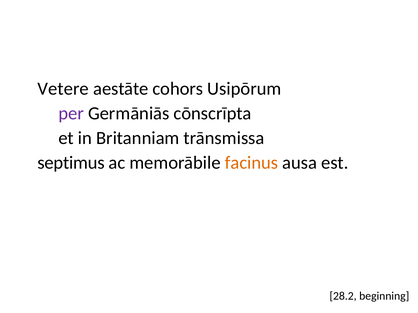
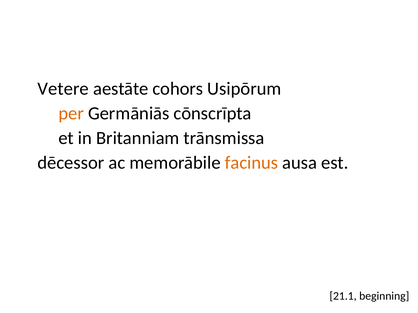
per colour: purple -> orange
septimus: septimus -> dēcessor
28.2: 28.2 -> 21.1
